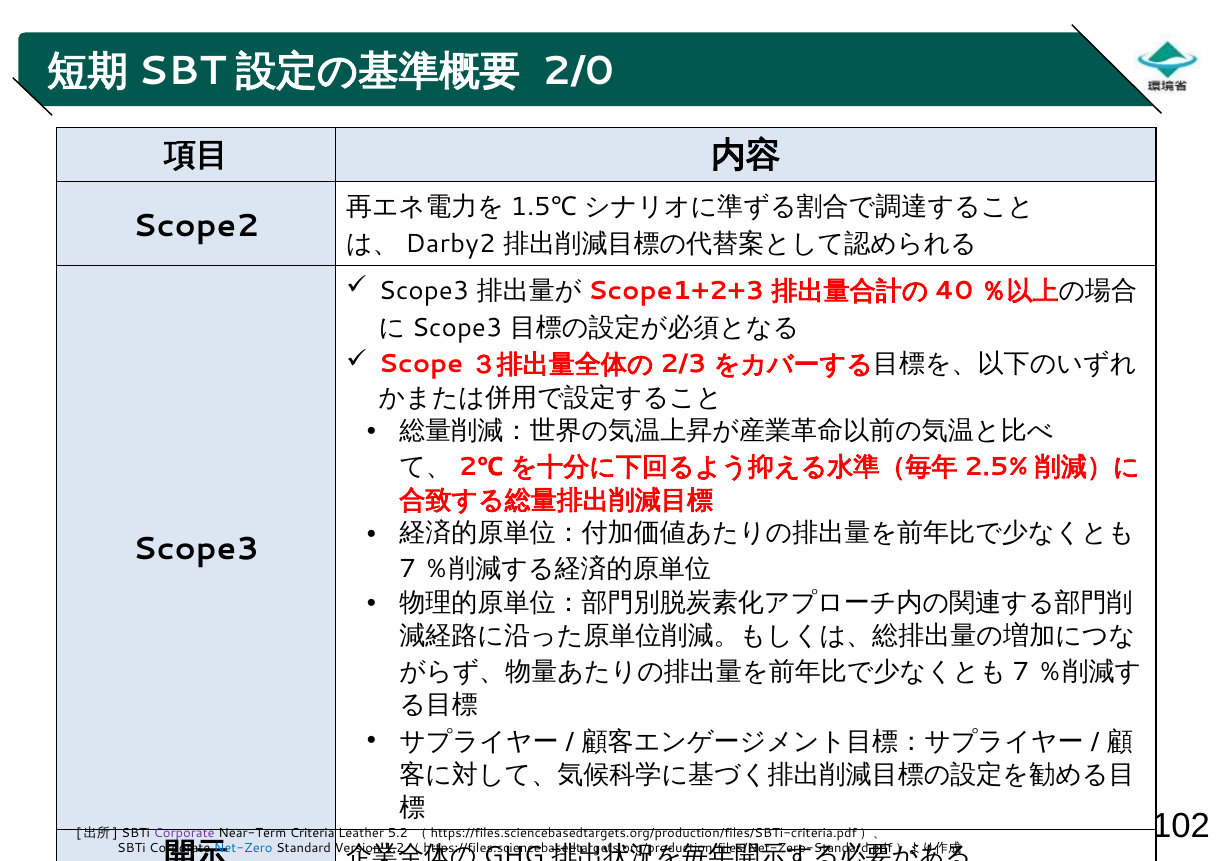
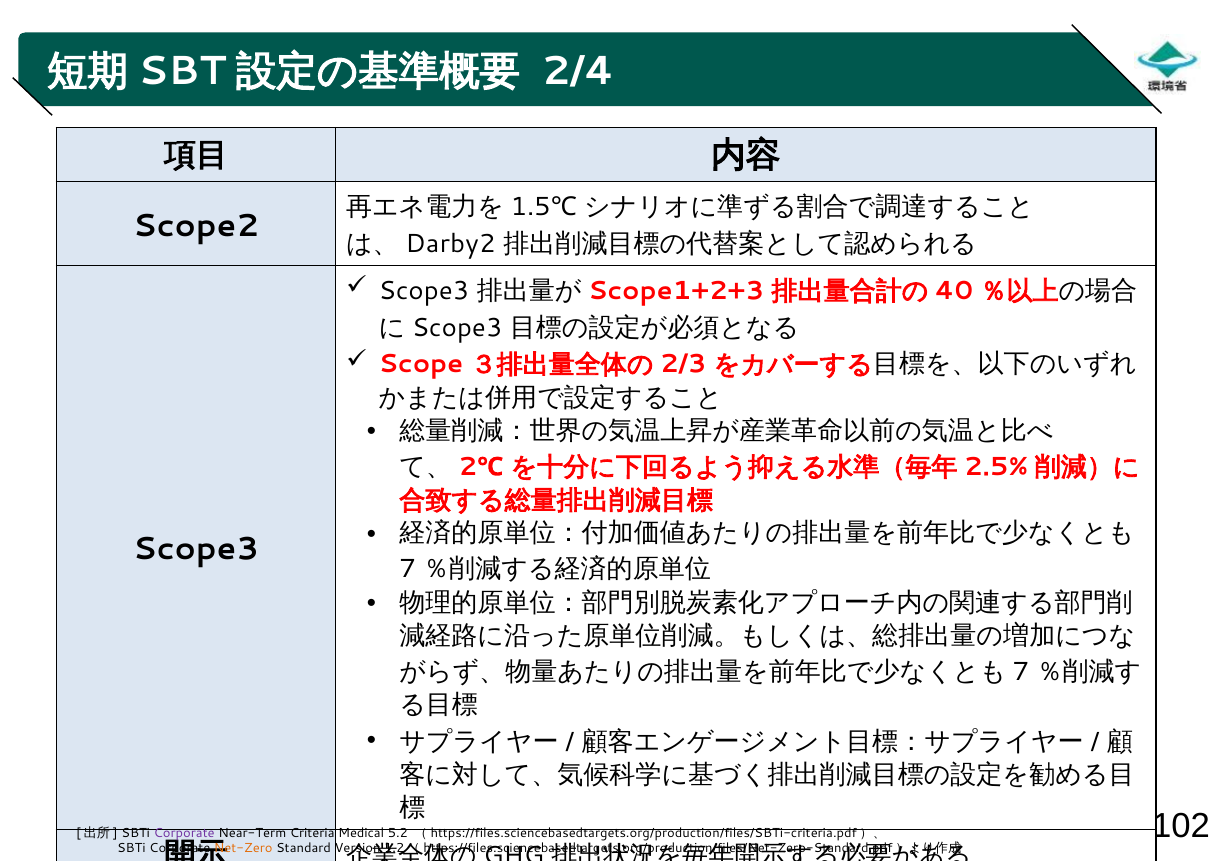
2/0: 2/0 -> 2/4
Leather: Leather -> Medical
Net-Zero colour: blue -> orange
